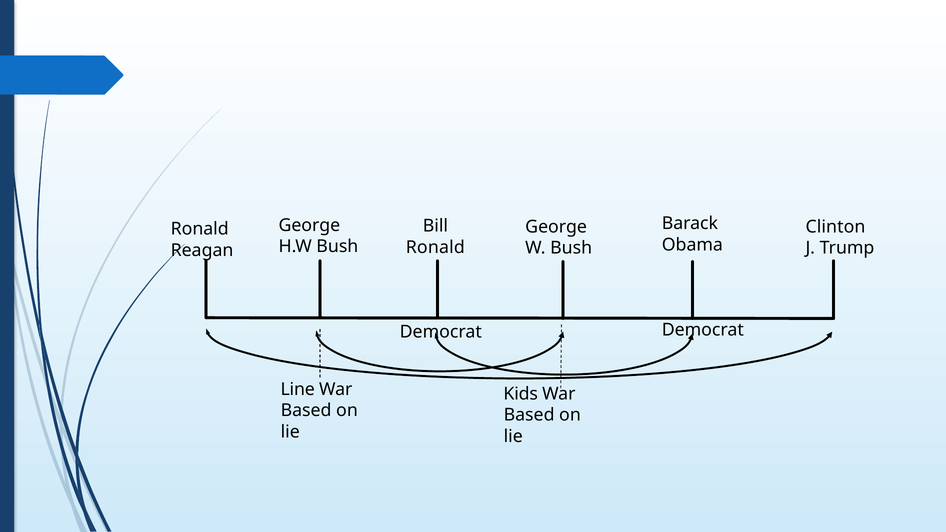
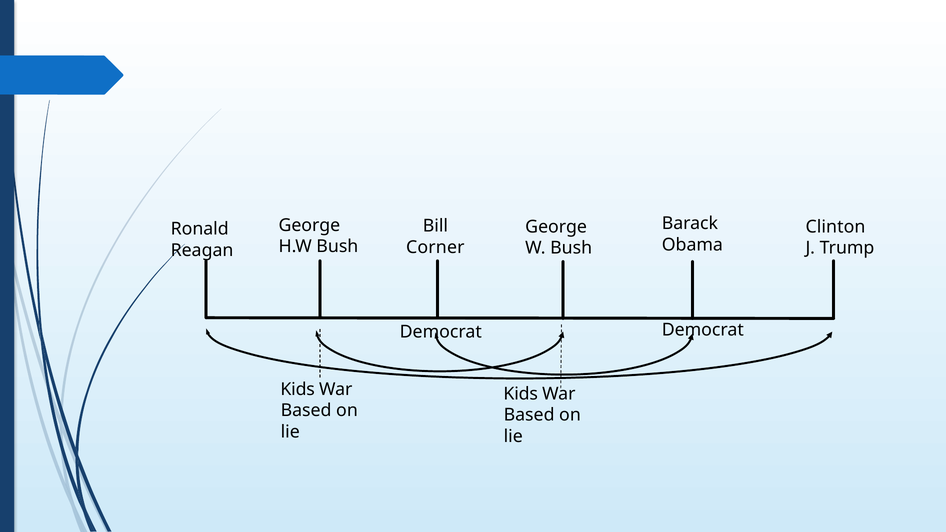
Ronald at (435, 247): Ronald -> Corner
Line at (298, 389): Line -> Kids
